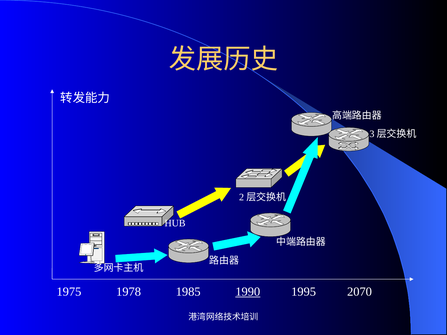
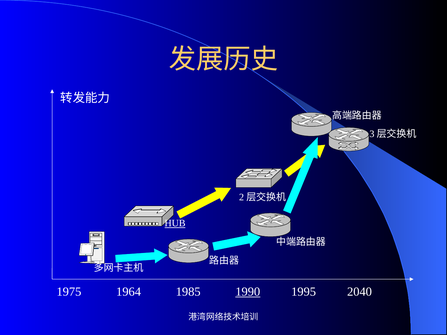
HUB underline: none -> present
1978: 1978 -> 1964
2070: 2070 -> 2040
